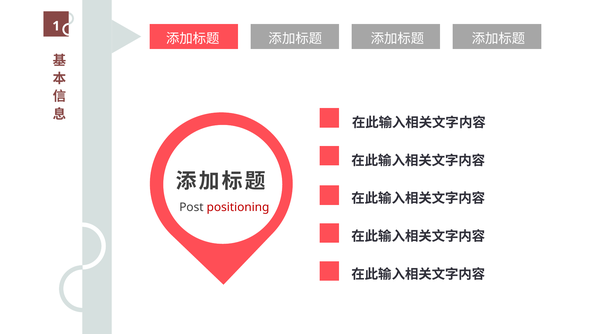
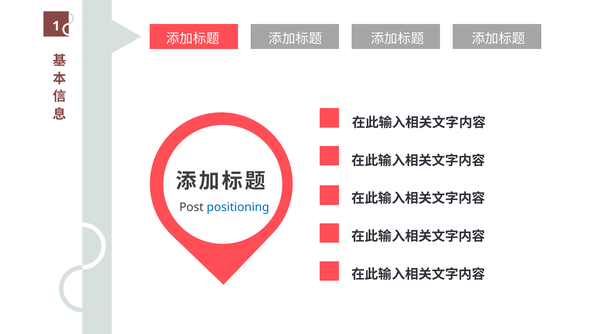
positioning colour: red -> blue
